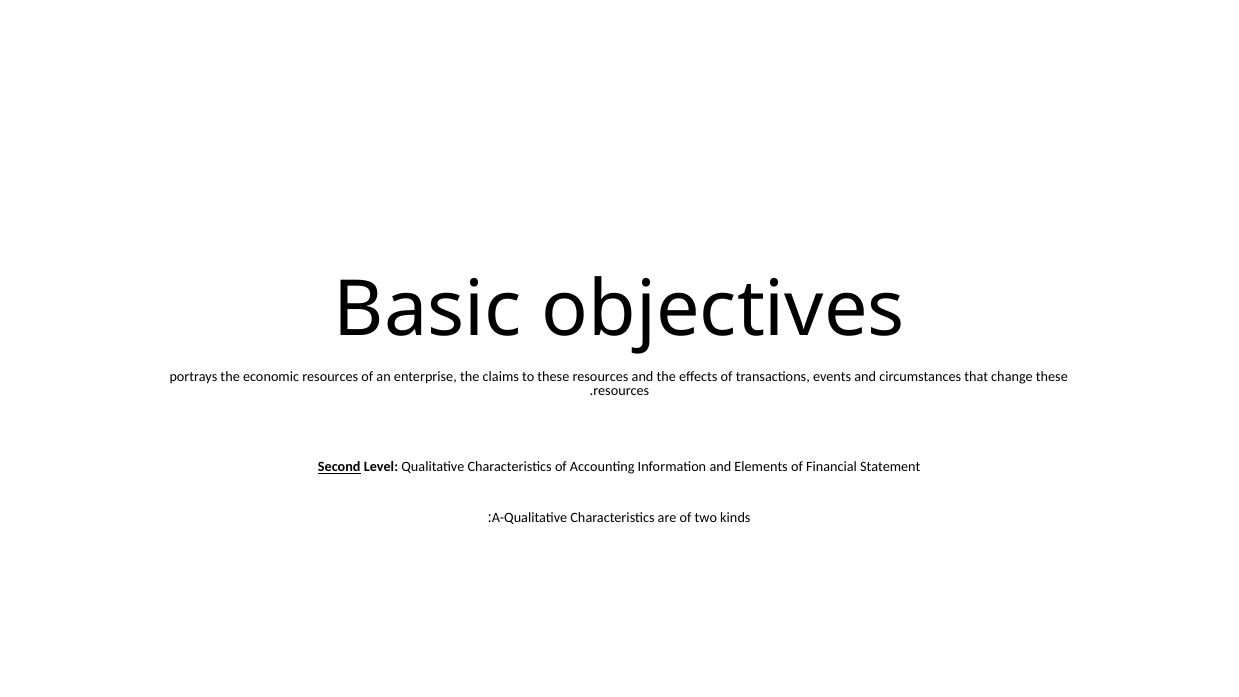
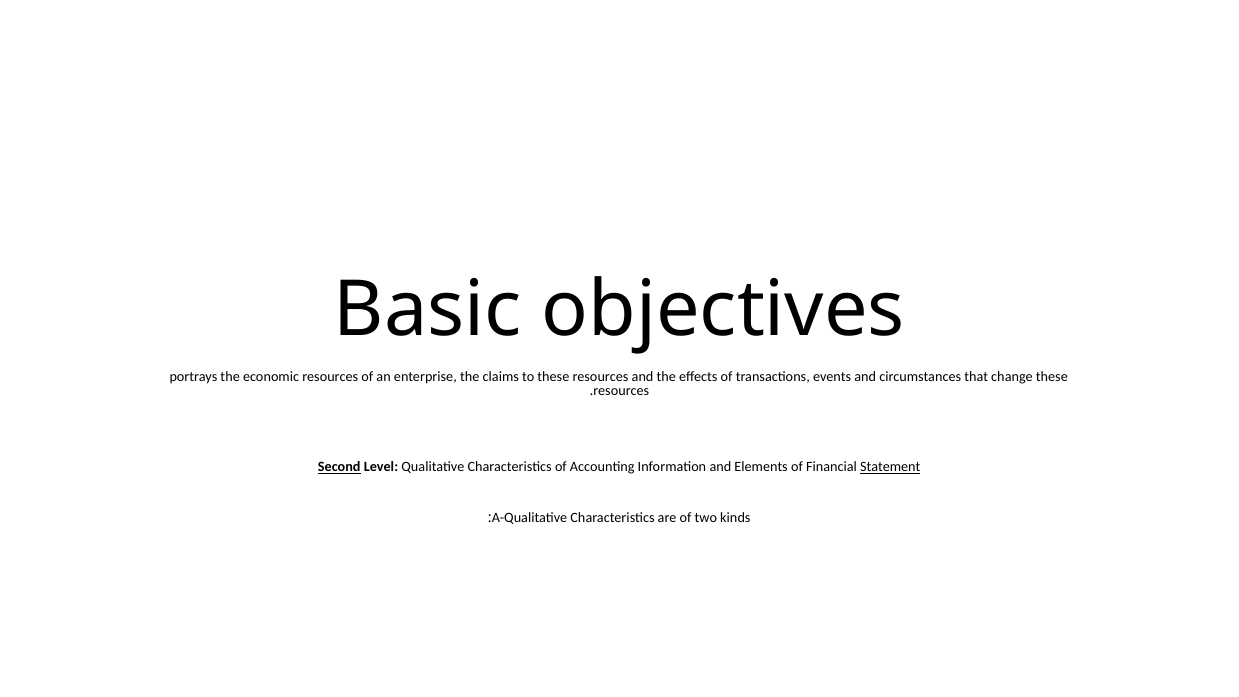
Statement underline: none -> present
